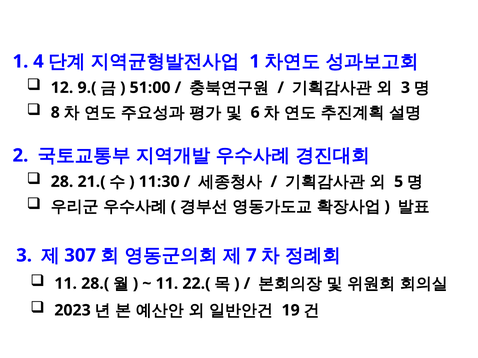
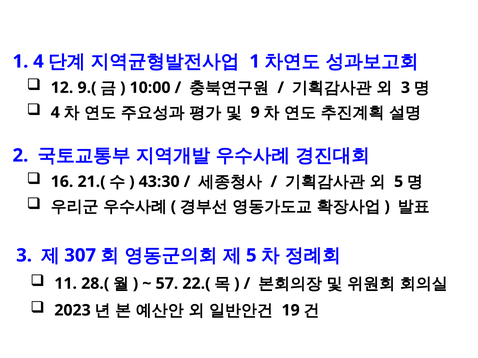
51:00: 51:00 -> 10:00
8 at (55, 113): 8 -> 4
6: 6 -> 9
28: 28 -> 16
11:30: 11:30 -> 43:30
7 at (251, 256): 7 -> 5
11 at (167, 284): 11 -> 57
